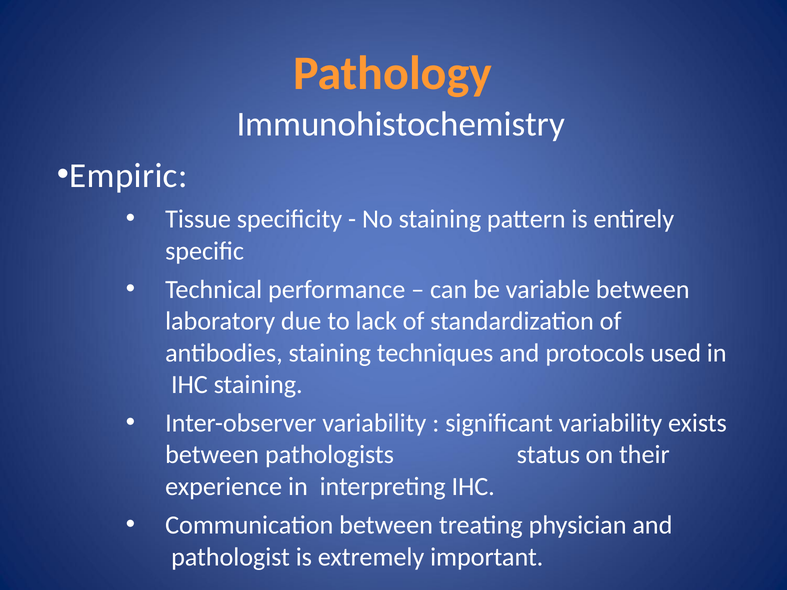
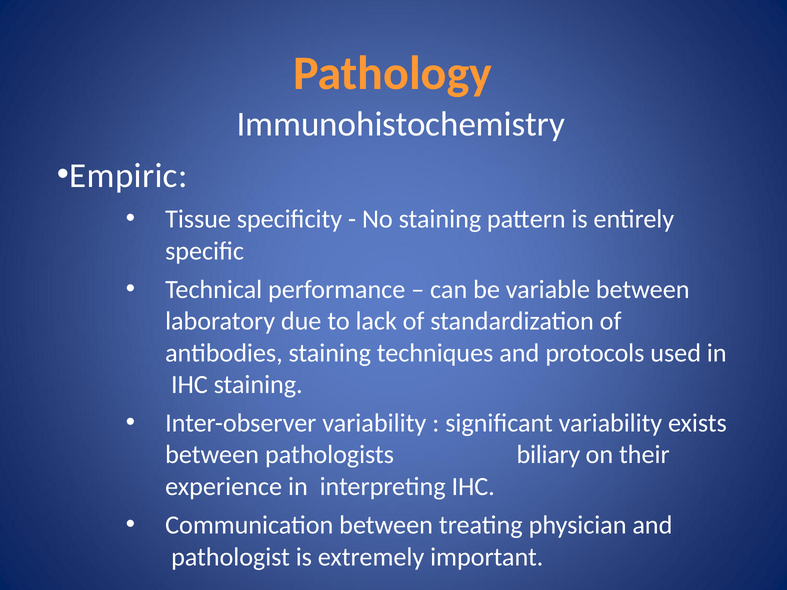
status: status -> biliary
